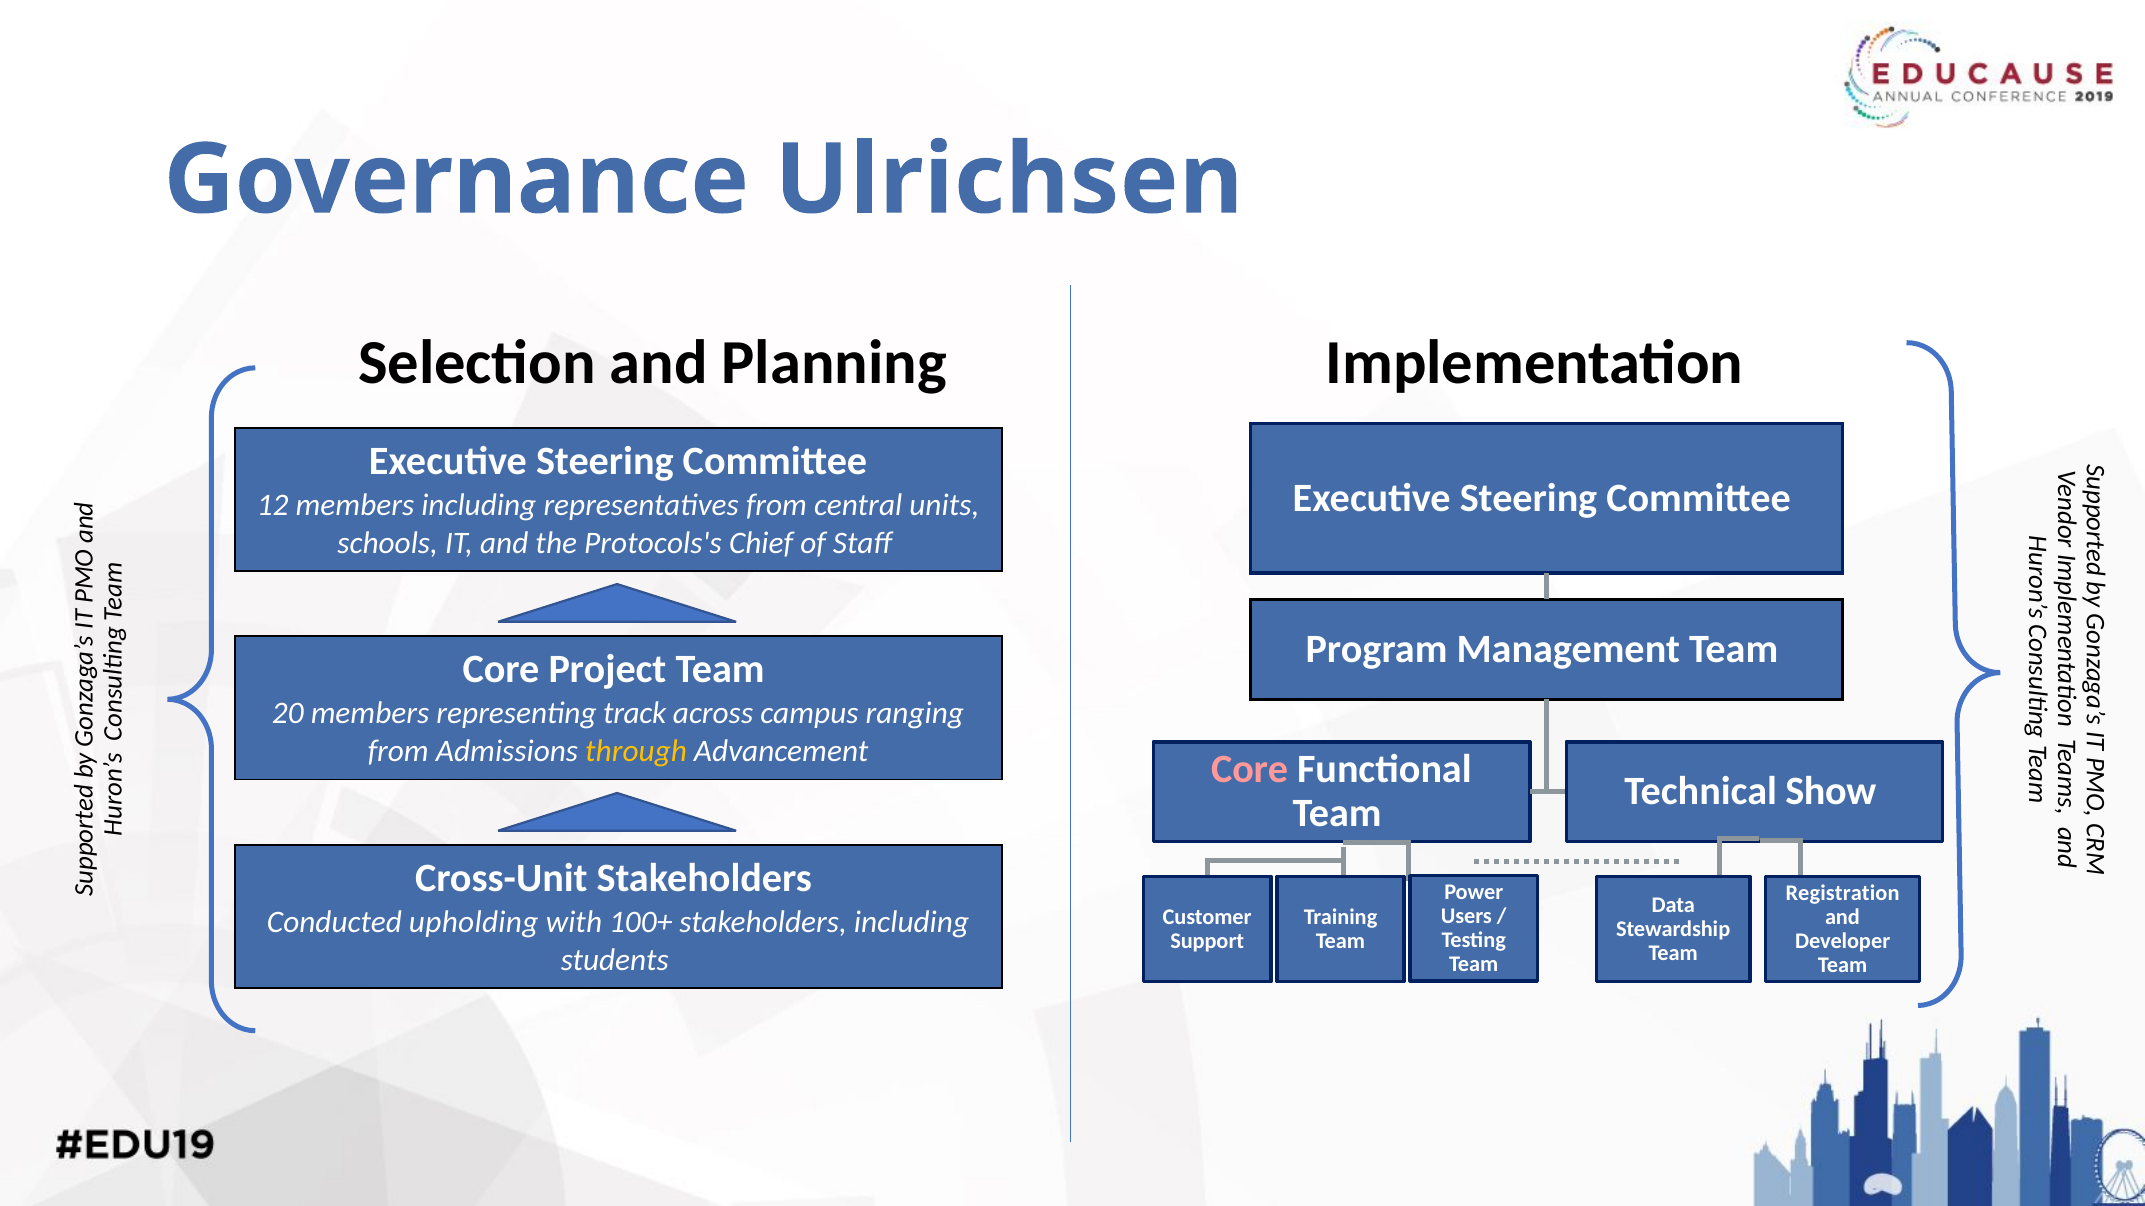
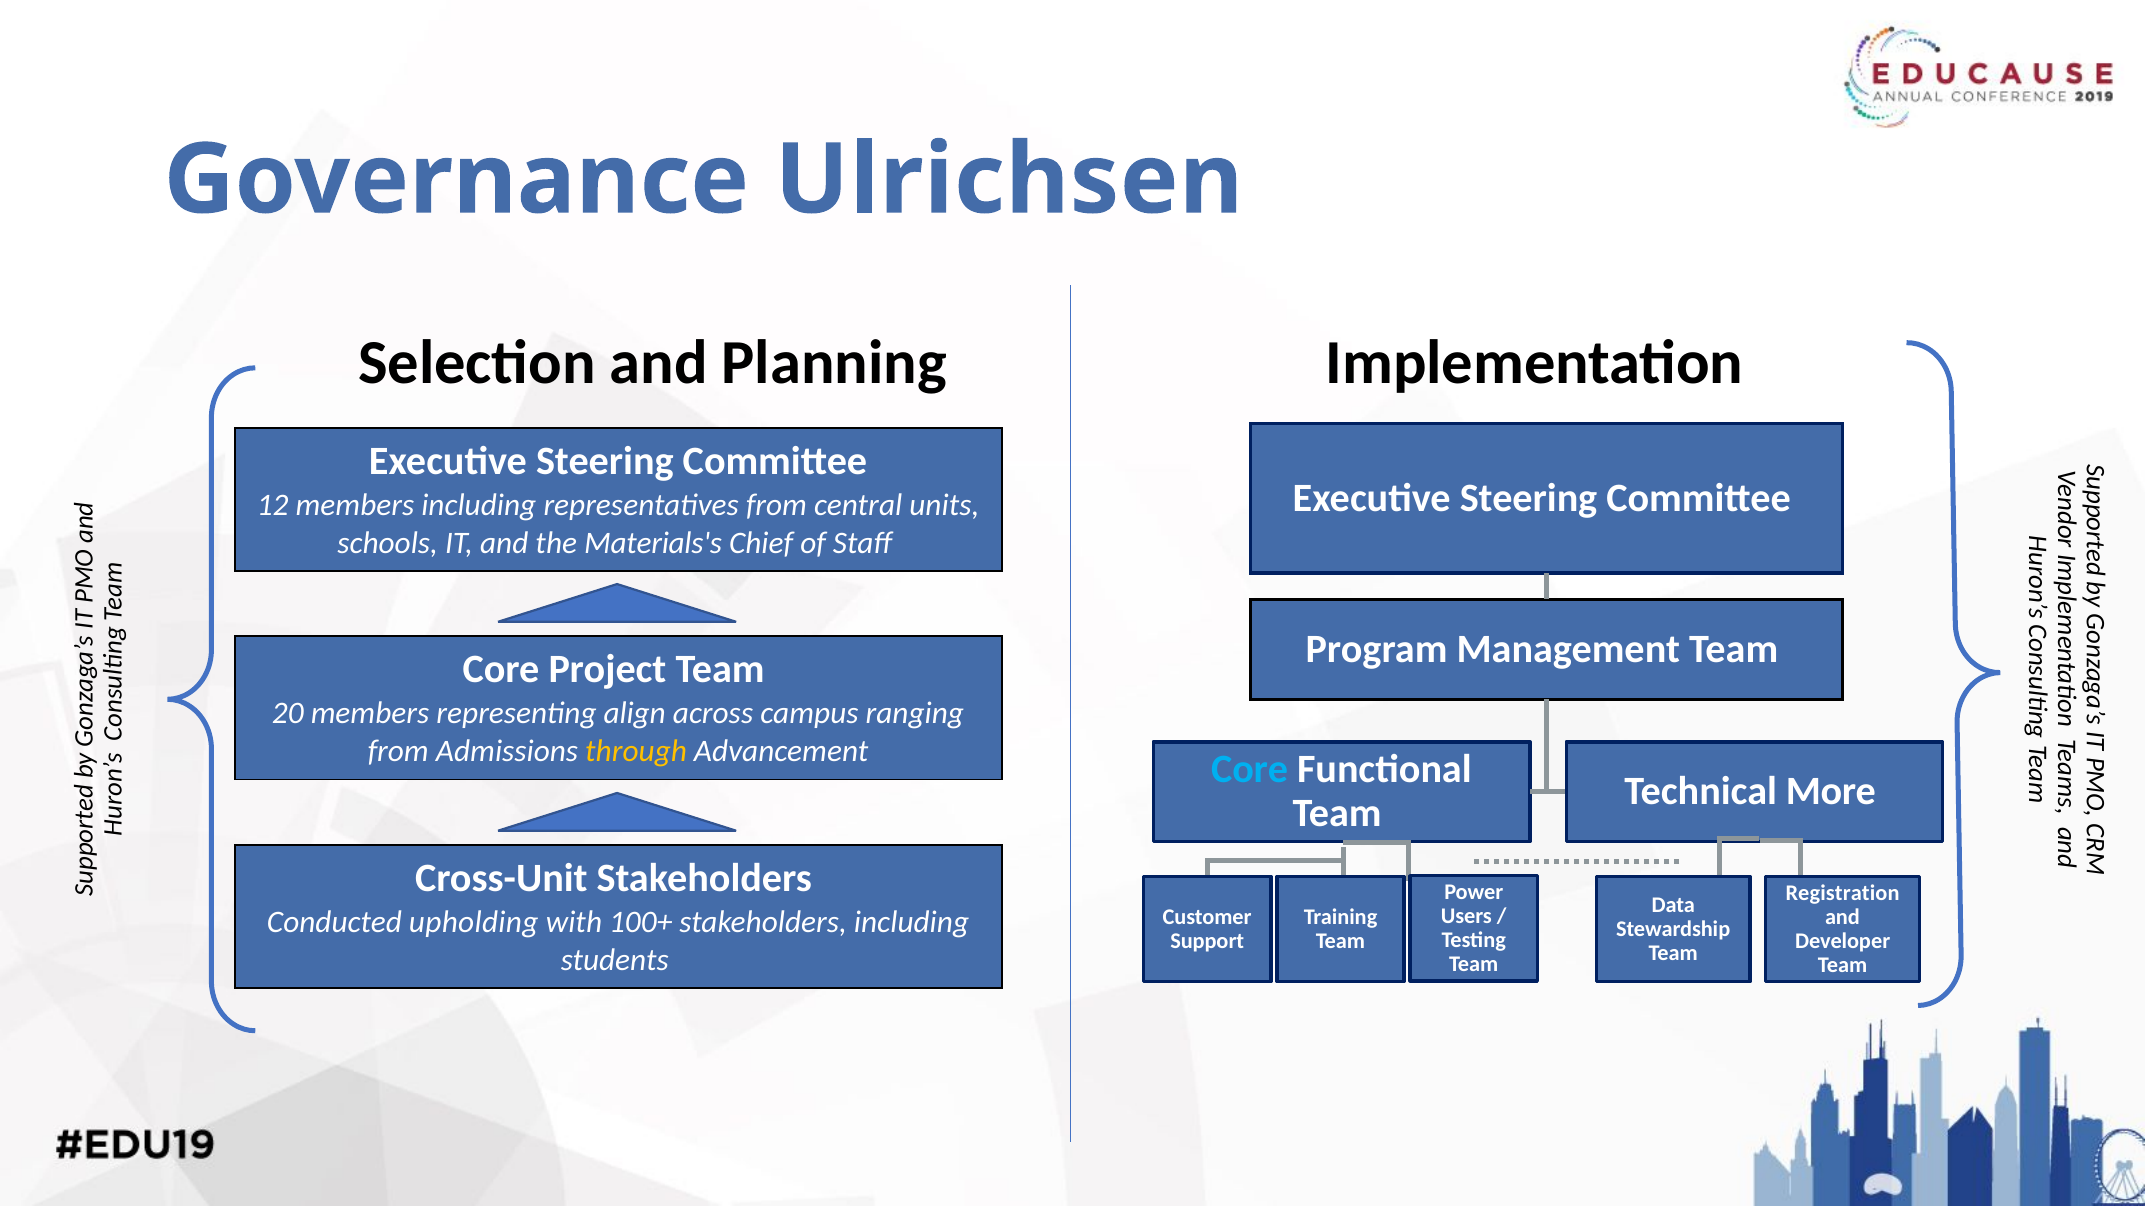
Protocols's: Protocols's -> Materials's
track: track -> align
Core at (1250, 770) colour: pink -> light blue
Show: Show -> More
